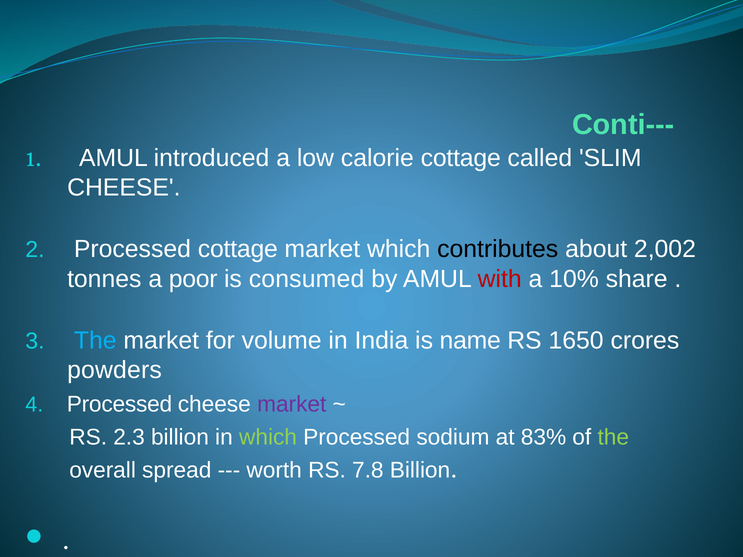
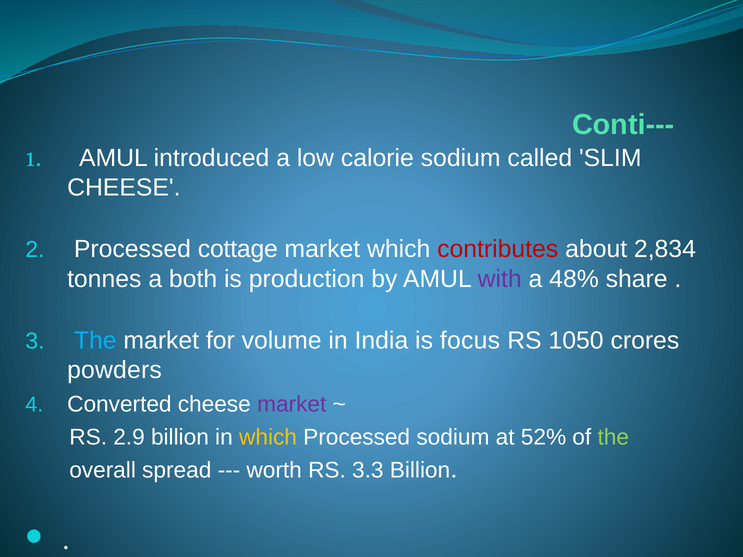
calorie cottage: cottage -> sodium
contributes colour: black -> red
2,002: 2,002 -> 2,834
poor: poor -> both
consumed: consumed -> production
with colour: red -> purple
10%: 10% -> 48%
name: name -> focus
1650: 1650 -> 1050
Processed at (119, 404): Processed -> Converted
2.3: 2.3 -> 2.9
which at (268, 437) colour: light green -> yellow
83%: 83% -> 52%
7.8: 7.8 -> 3.3
